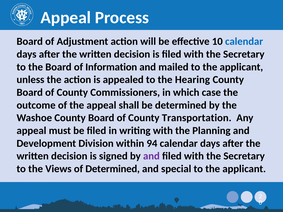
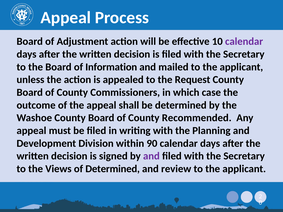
calendar at (244, 42) colour: blue -> purple
Hearing: Hearing -> Request
Transportation: Transportation -> Recommended
94: 94 -> 90
special: special -> review
